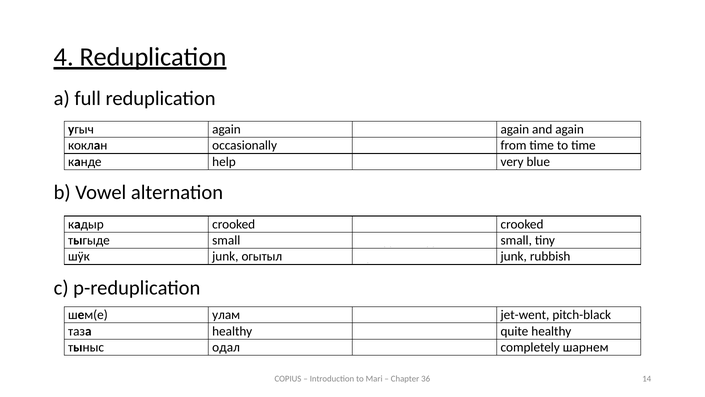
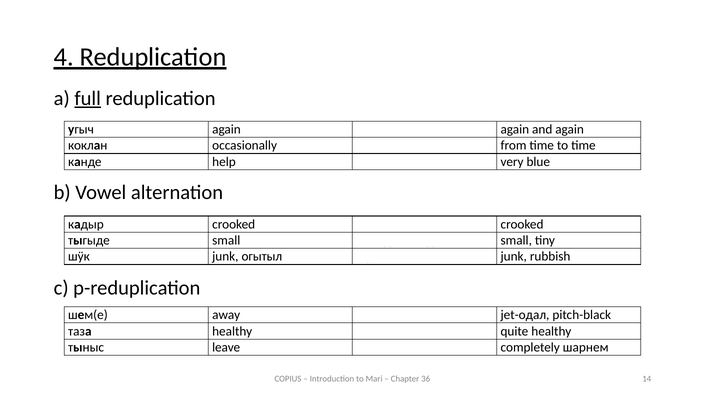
full underline: none -> present
улам: улам -> away
jet-went: jet-went -> jet-одал
одал: одал -> leave
